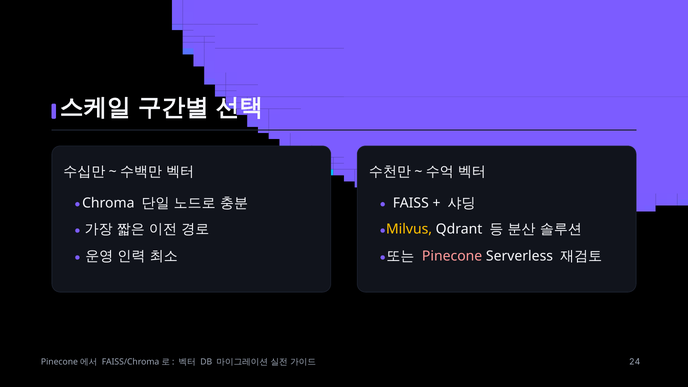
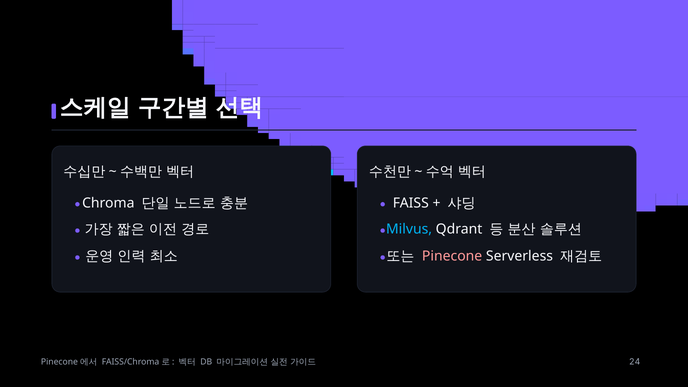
Milvus colour: yellow -> light blue
